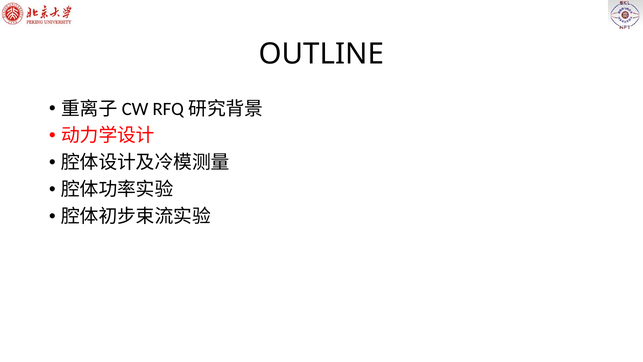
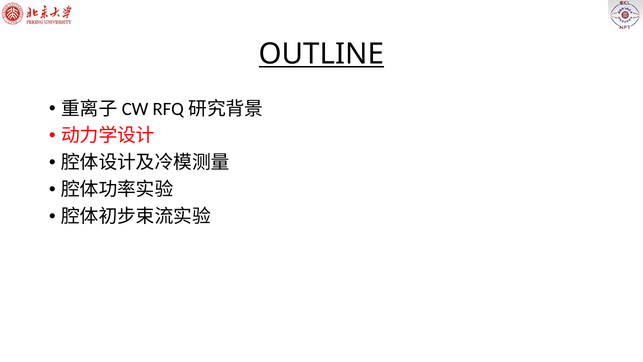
OUTLINE underline: none -> present
